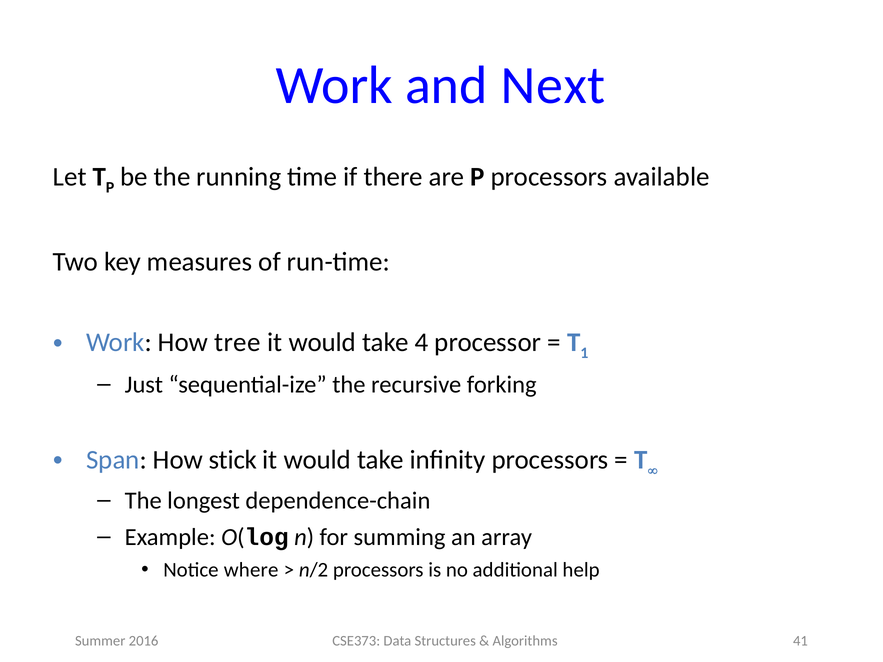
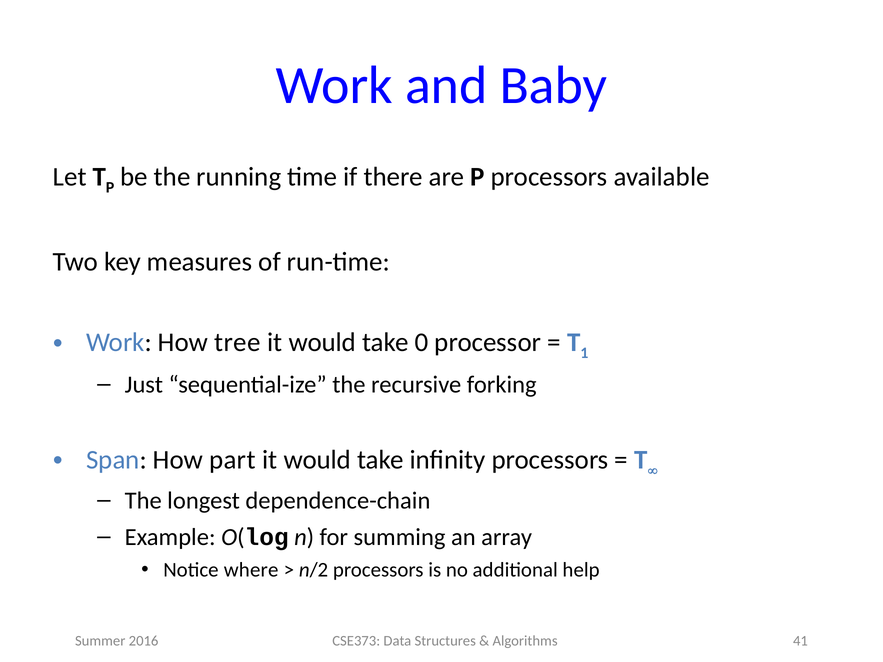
Next: Next -> Baby
4: 4 -> 0
stick: stick -> part
